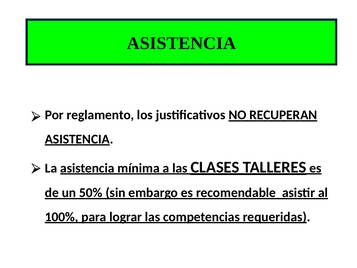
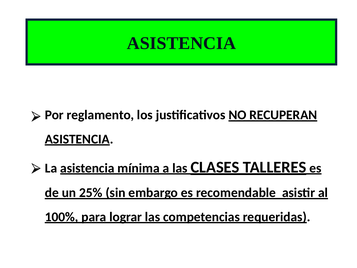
50%: 50% -> 25%
